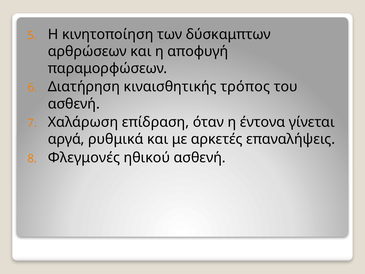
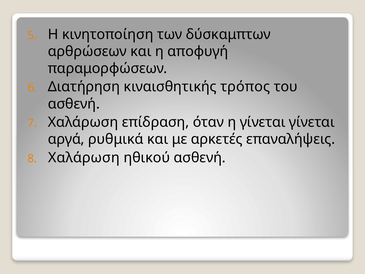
η έντονα: έντονα -> γίνεται
Φλεγμονές at (84, 157): Φλεγμονές -> Χαλάρωση
